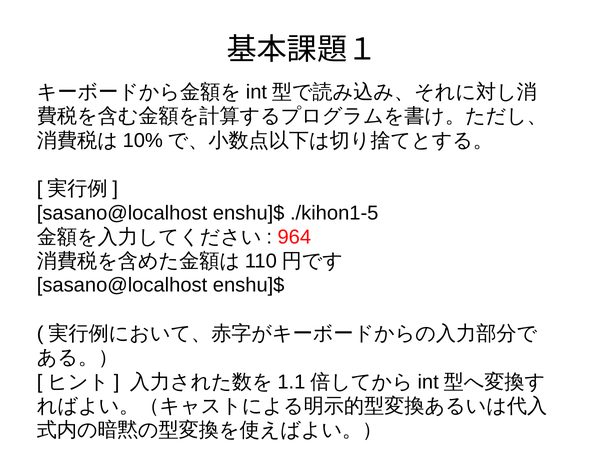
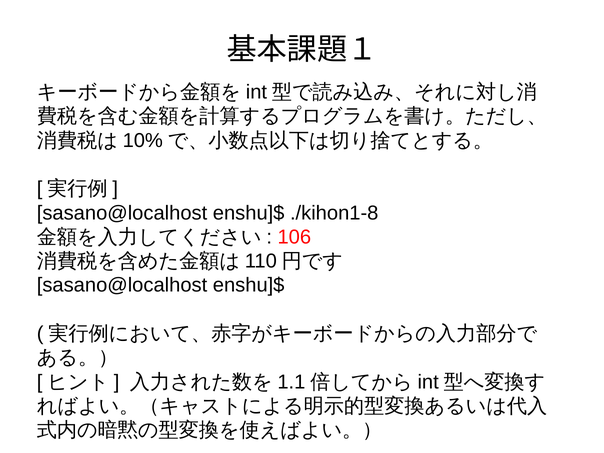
./kihon1-5: ./kihon1-5 -> ./kihon1-8
964: 964 -> 106
